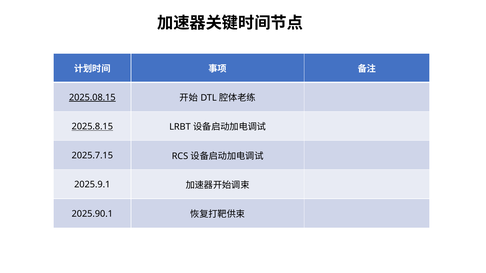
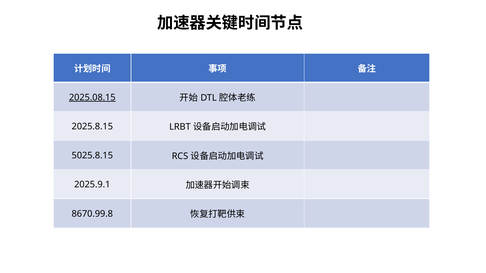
2025.8.15 underline: present -> none
2025.7.15: 2025.7.15 -> 5025.8.15
2025.90.1: 2025.90.1 -> 8670.99.8
